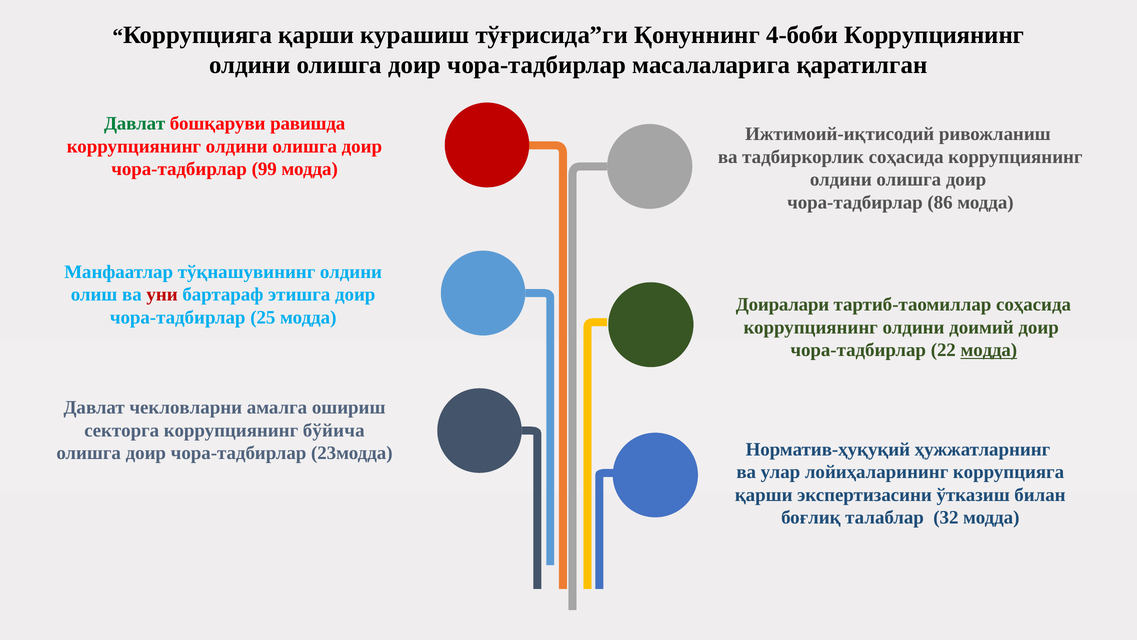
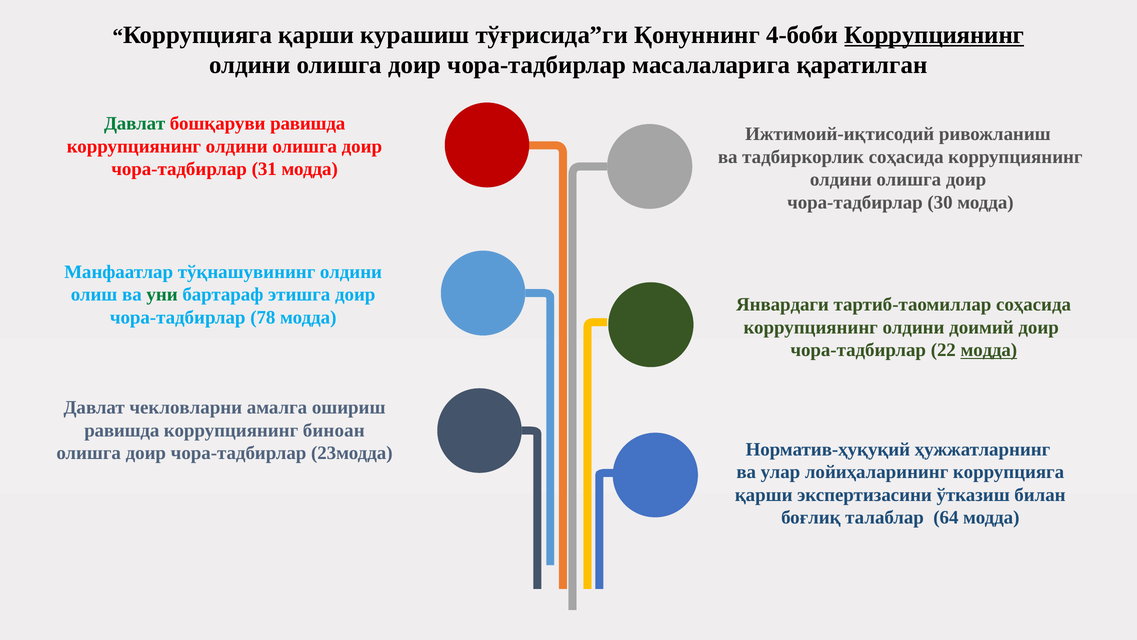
Коррупциянинг at (934, 35) underline: none -> present
99: 99 -> 31
86: 86 -> 30
уни colour: red -> green
Доиралари: Доиралари -> Январдаги
25: 25 -> 78
секторга at (122, 430): секторга -> равишда
бўйича: бўйича -> биноан
32: 32 -> 64
